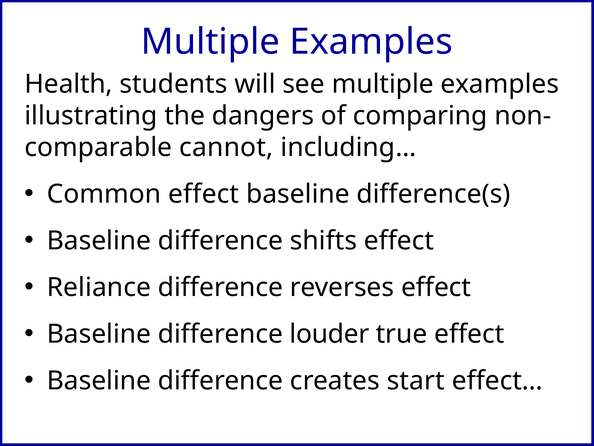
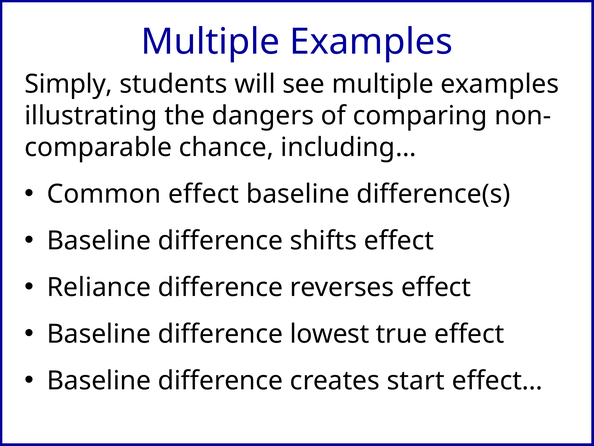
Health: Health -> Simply
cannot: cannot -> chance
louder: louder -> lowest
